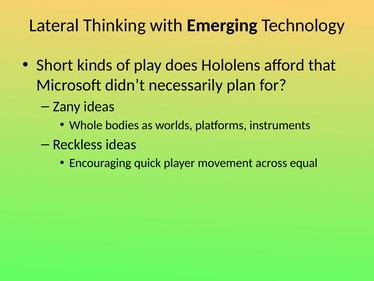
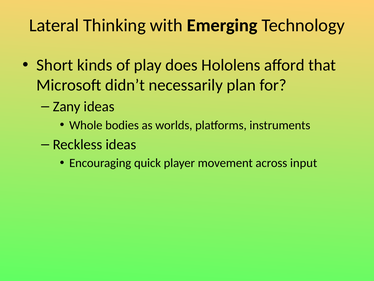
equal: equal -> input
